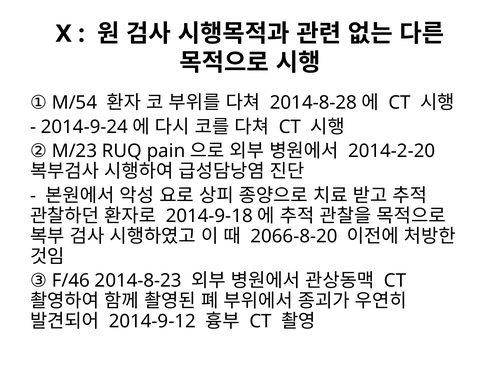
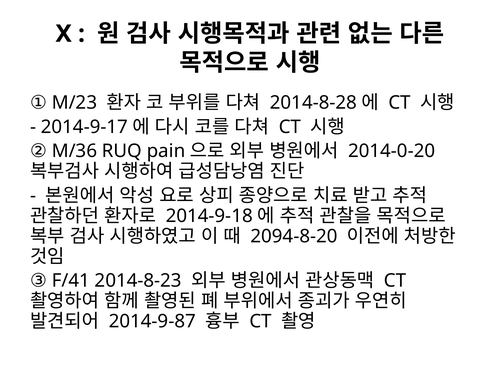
M/54: M/54 -> M/23
2014-9-24: 2014-9-24 -> 2014-9-17
M/23: M/23 -> M/36
2014-2-20: 2014-2-20 -> 2014-0-20
2066-8-20: 2066-8-20 -> 2094-8-20
F/46: F/46 -> F/41
2014-9-12: 2014-9-12 -> 2014-9-87
